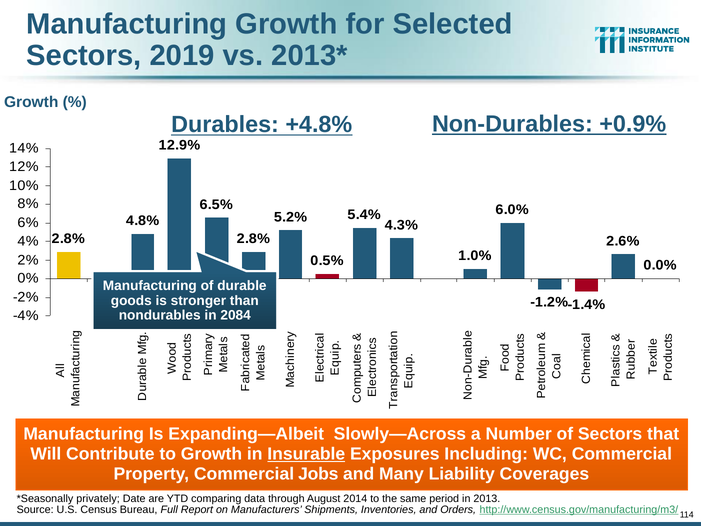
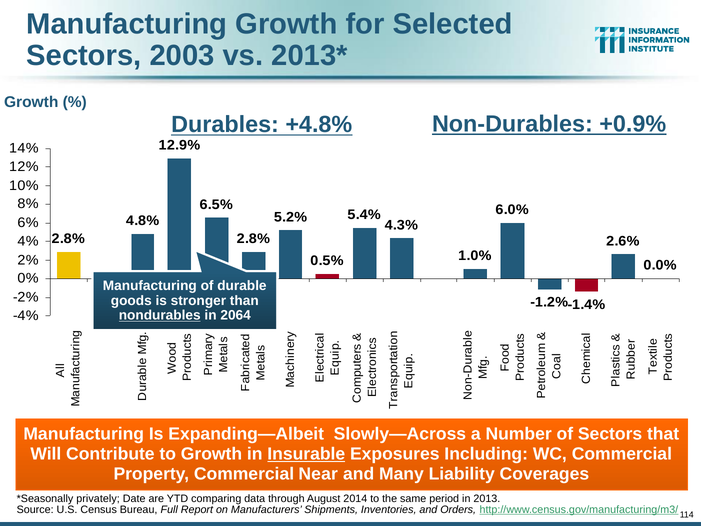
2019: 2019 -> 2003
nondurables underline: none -> present
2084: 2084 -> 2064
Jobs: Jobs -> Near
